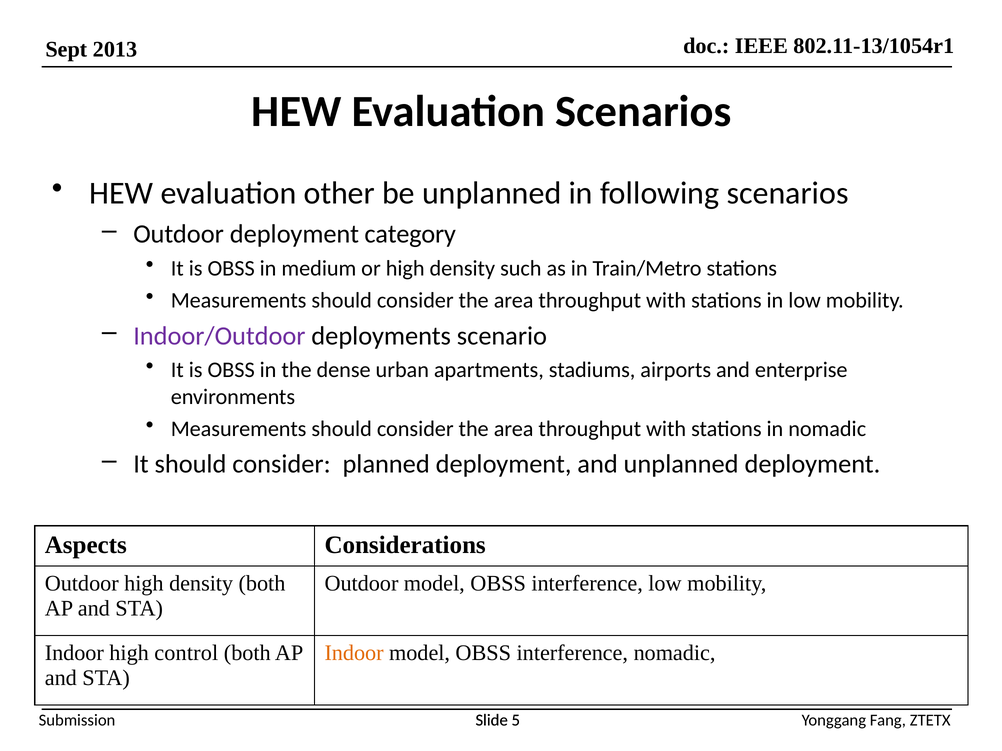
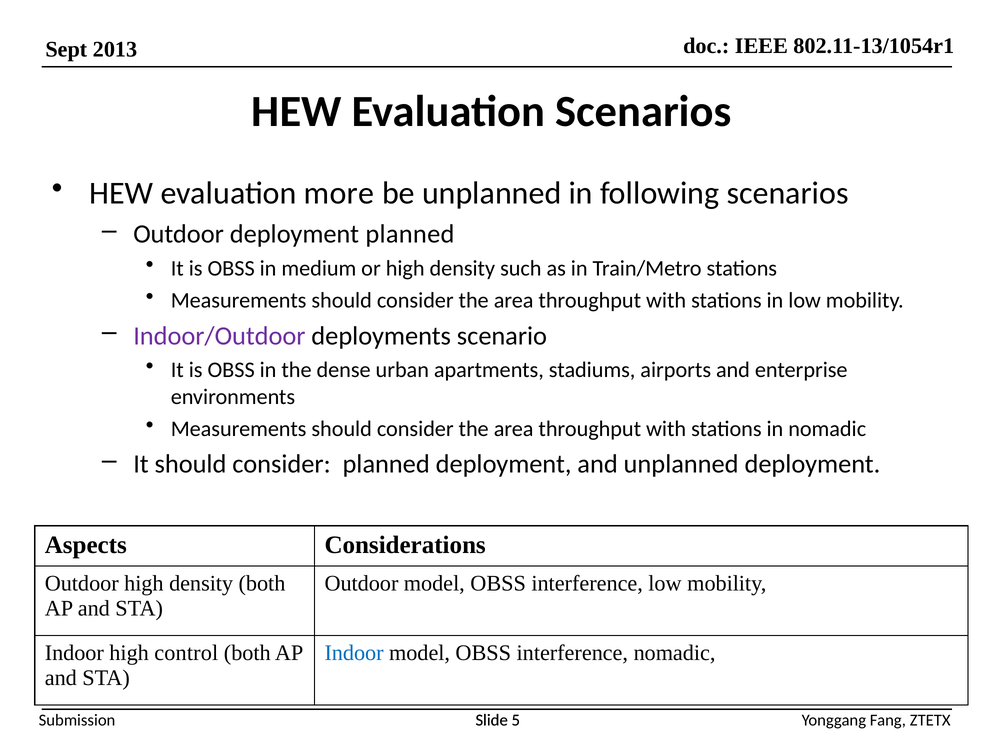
other: other -> more
deployment category: category -> planned
Indoor at (354, 654) colour: orange -> blue
